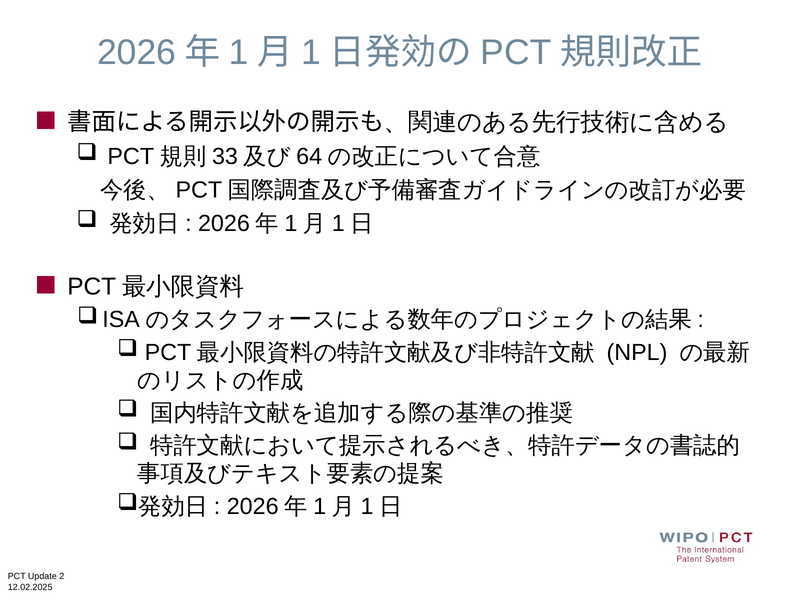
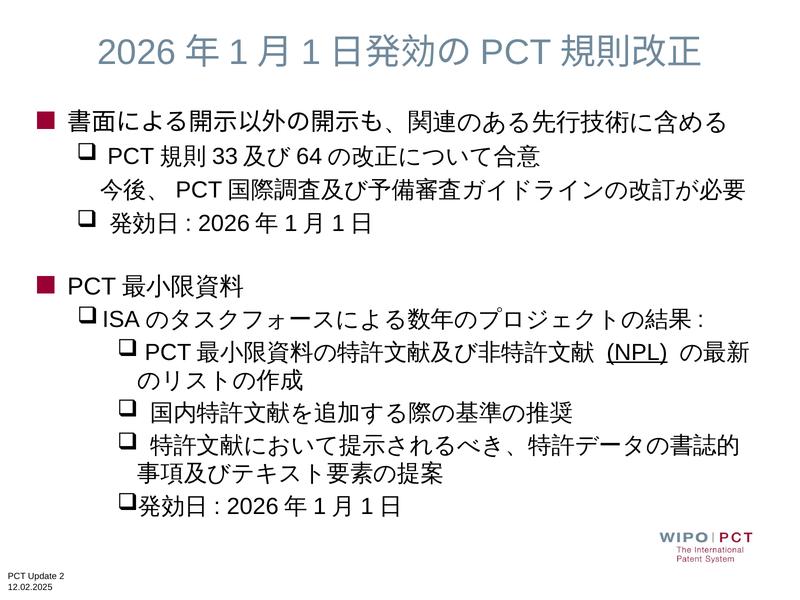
NPL underline: none -> present
